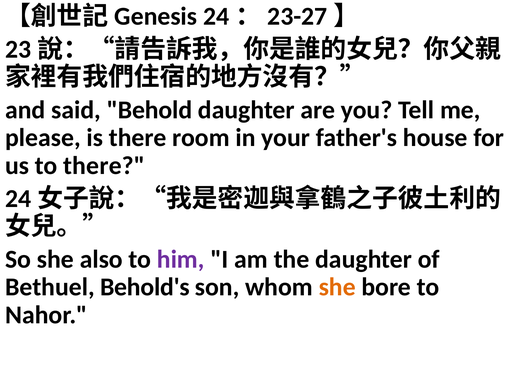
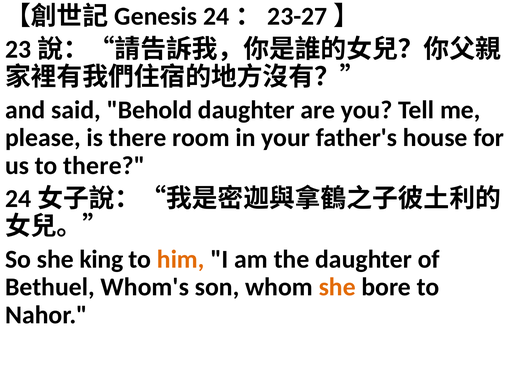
also: also -> king
him colour: purple -> orange
Behold's: Behold's -> Whom's
